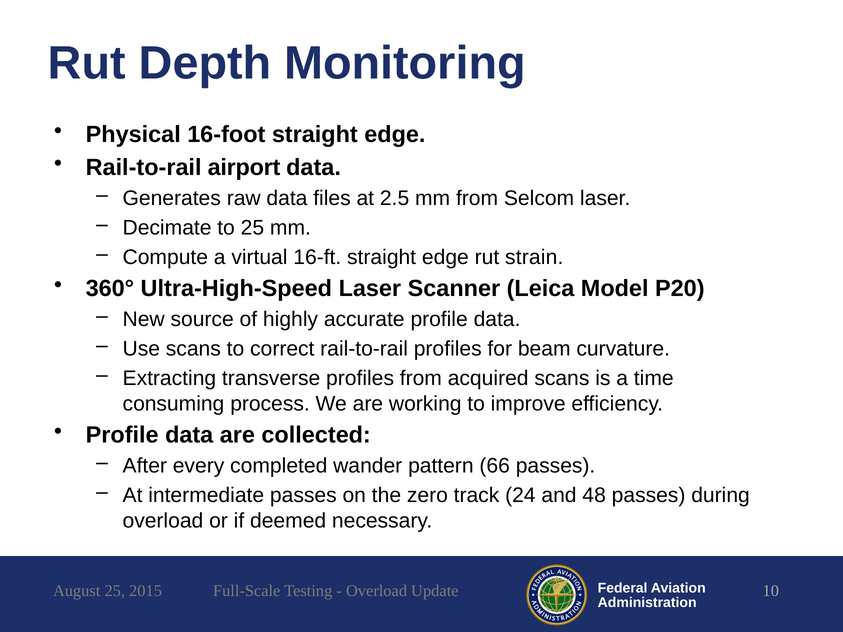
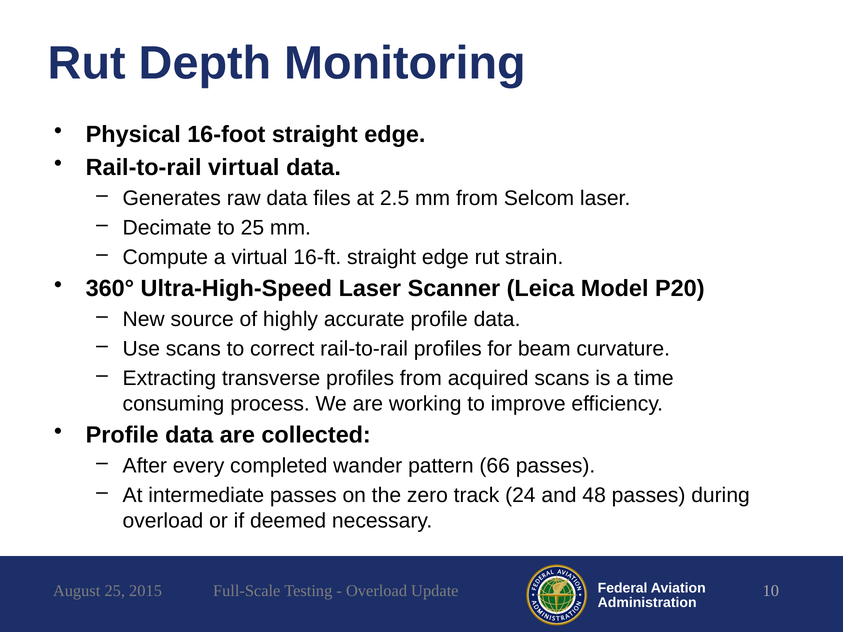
Rail-to-rail airport: airport -> virtual
